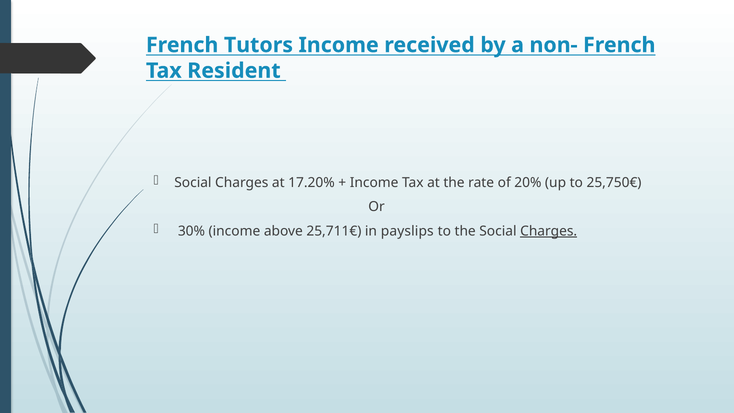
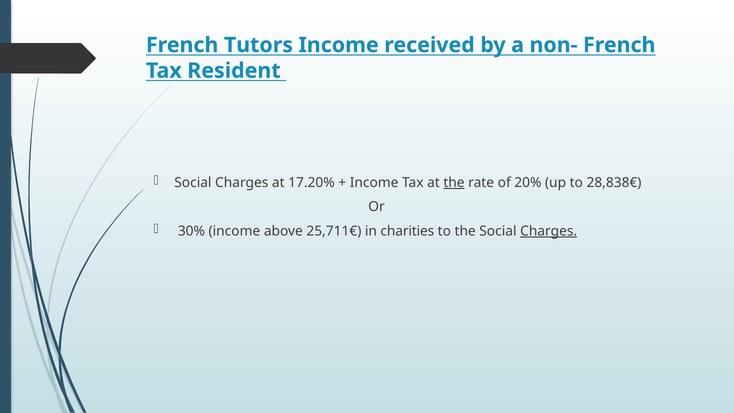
the at (454, 183) underline: none -> present
25,750€: 25,750€ -> 28,838€
payslips: payslips -> charities
